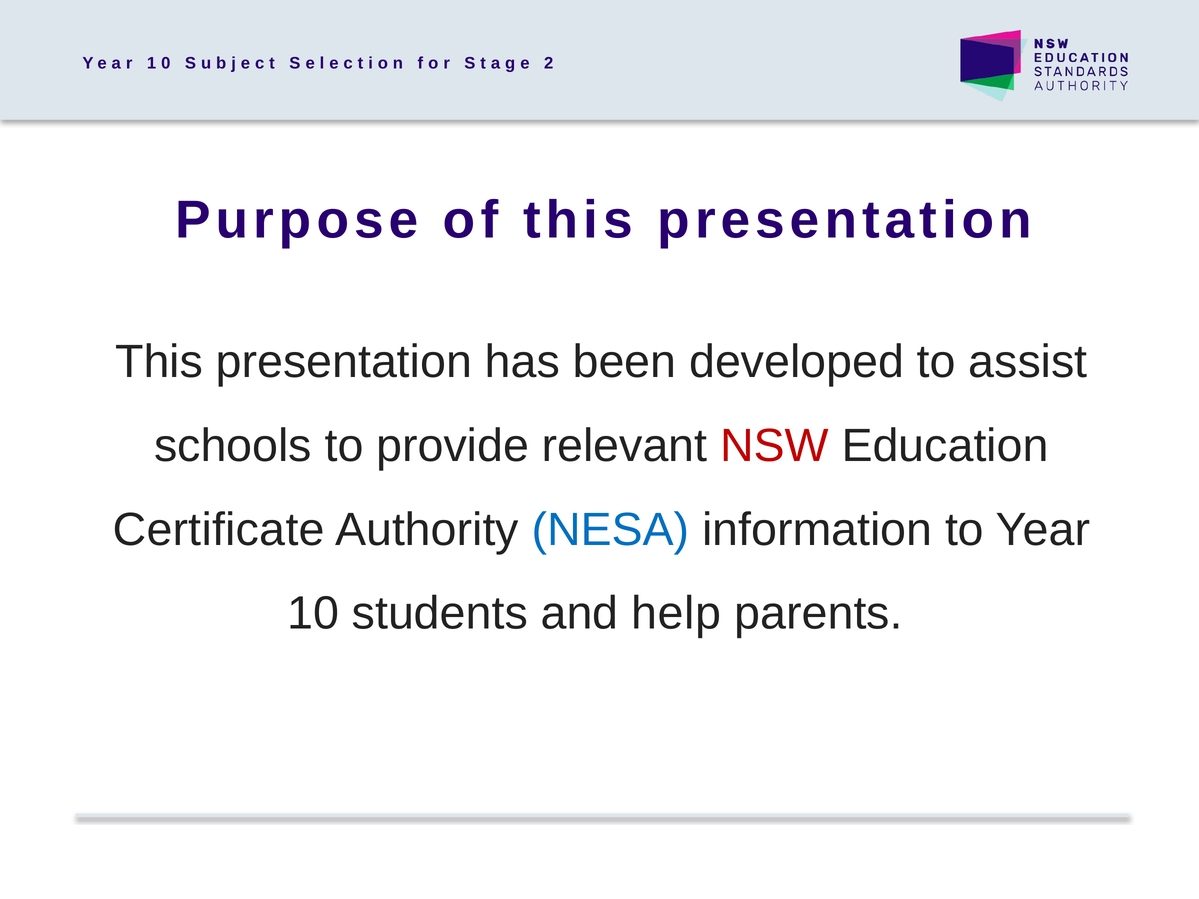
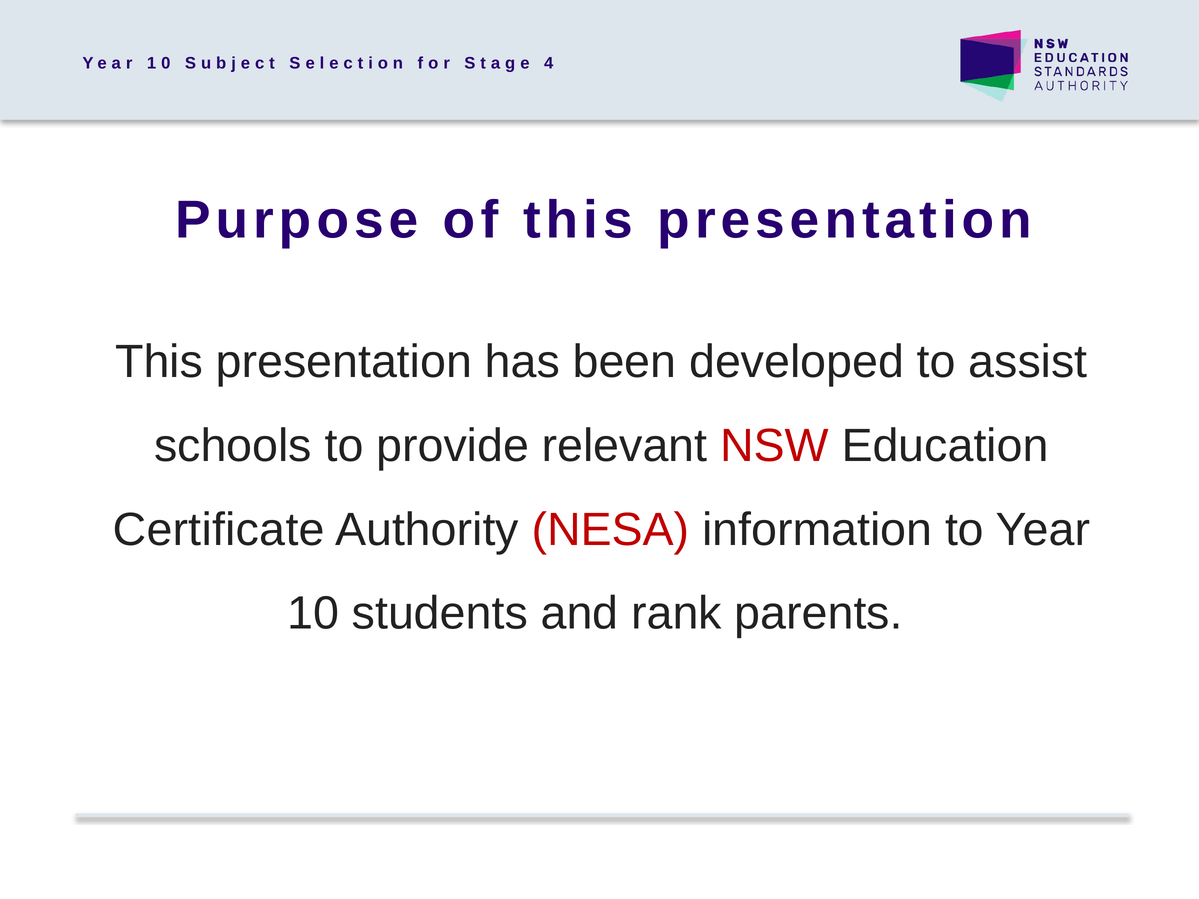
2: 2 -> 4
NESA colour: blue -> red
help: help -> rank
